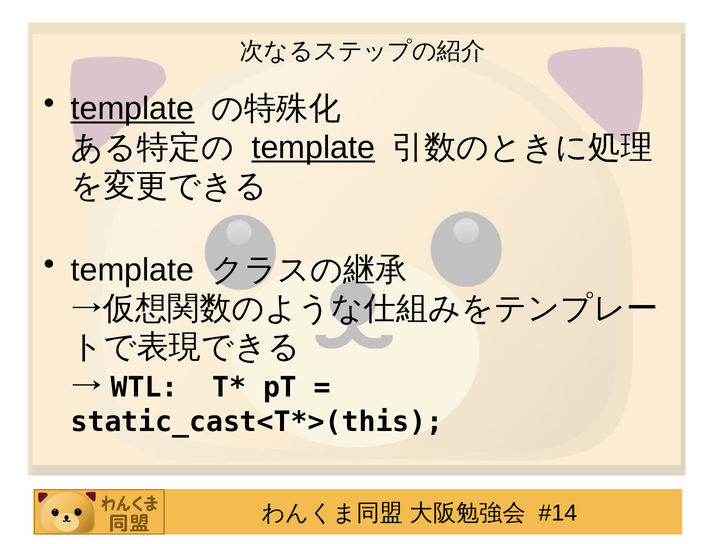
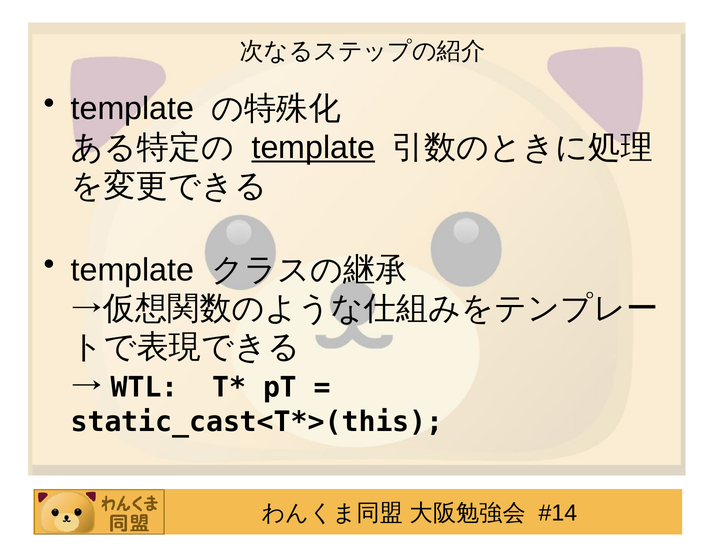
template at (132, 109) underline: present -> none
